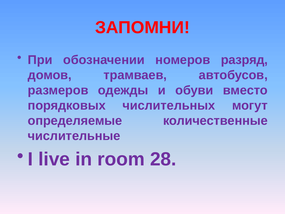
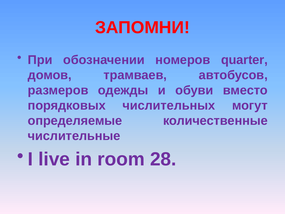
разряд: разряд -> quarter
